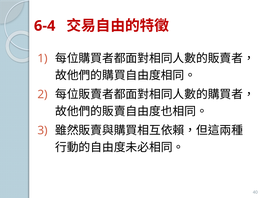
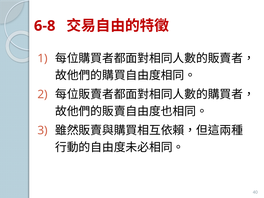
6-4: 6-4 -> 6-8
